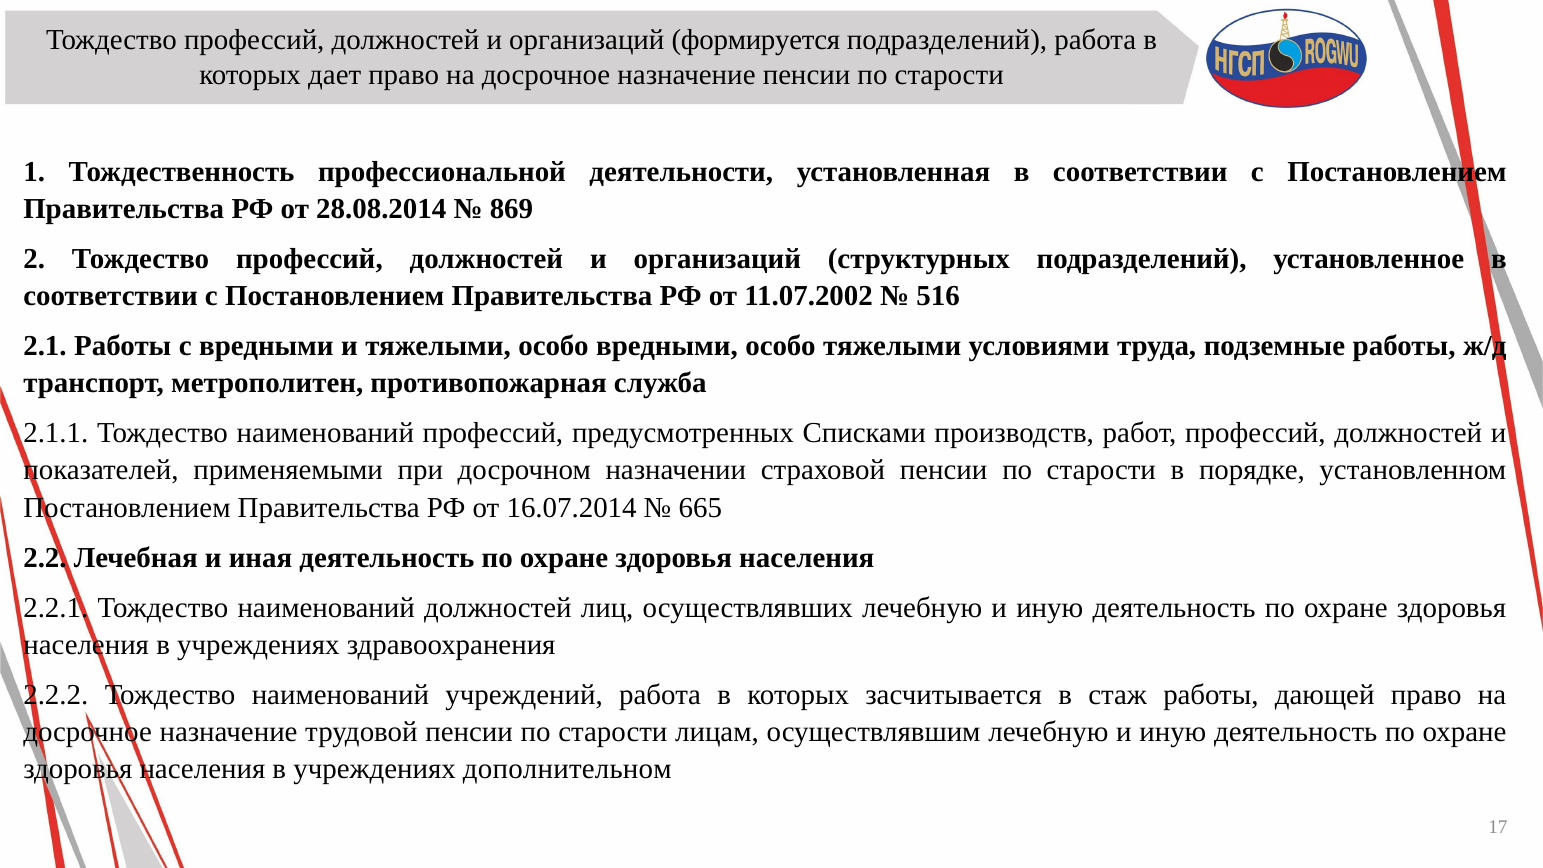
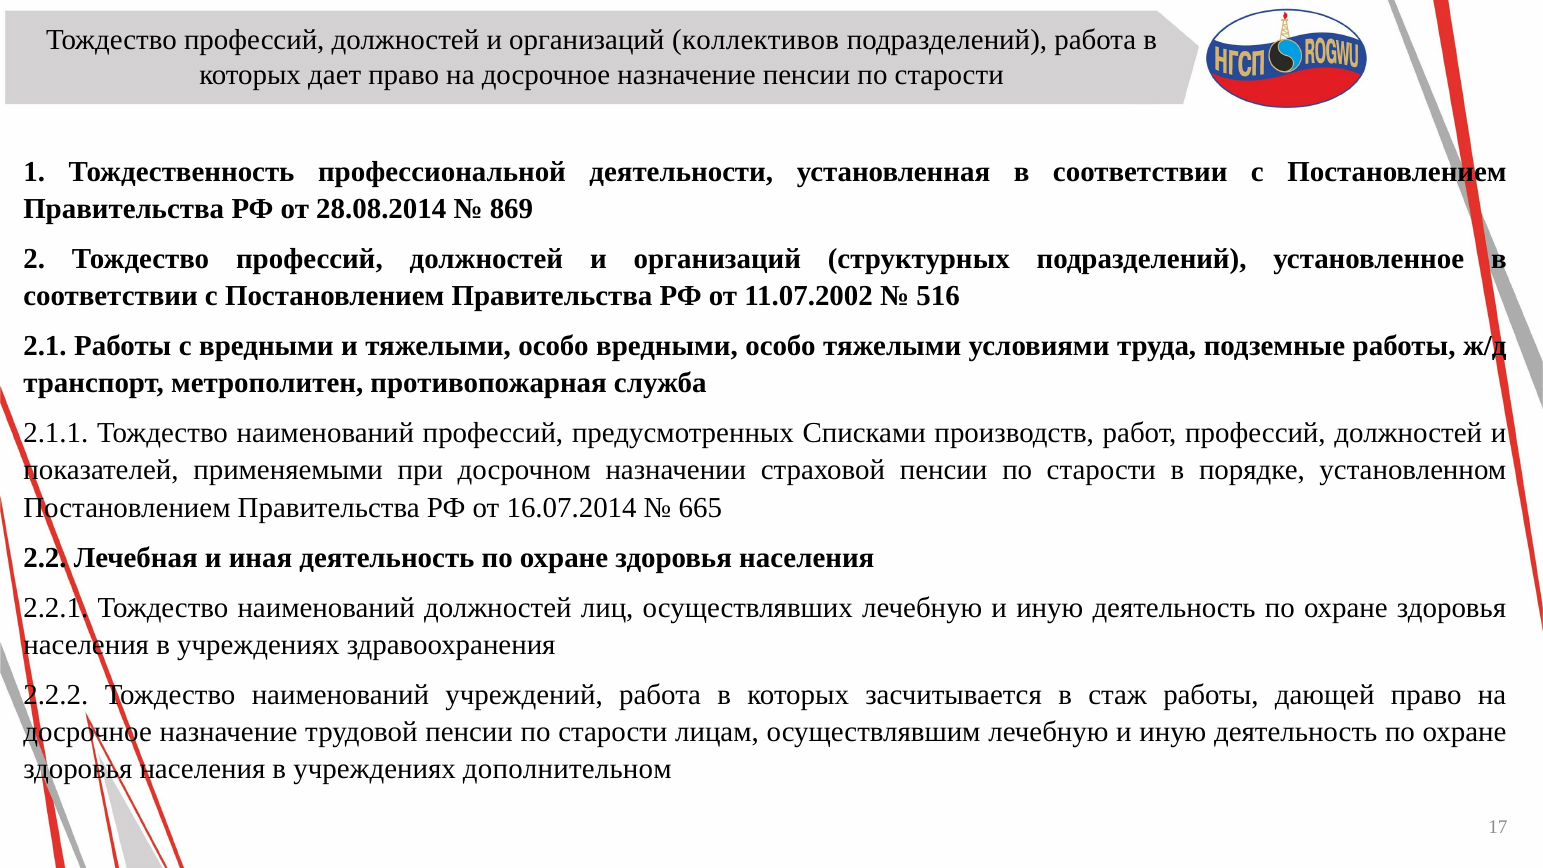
формируется: формируется -> коллективов
